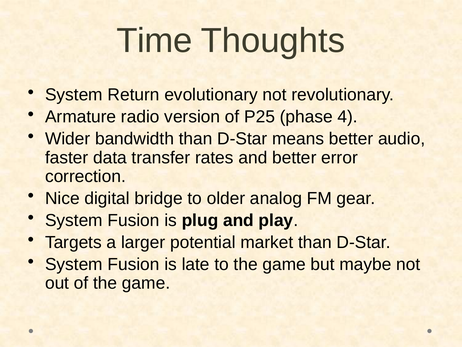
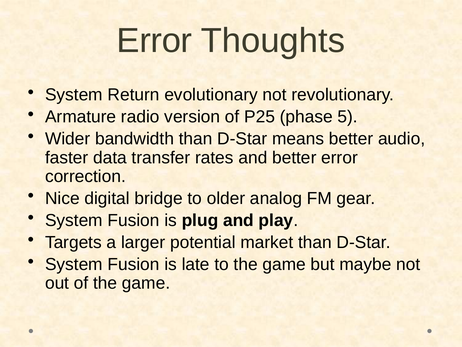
Time at (154, 41): Time -> Error
4: 4 -> 5
